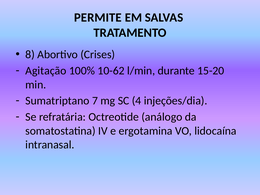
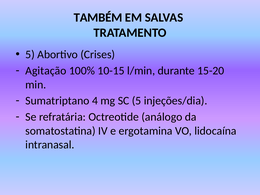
PERMITE: PERMITE -> TAMBÉM
8 at (30, 55): 8 -> 5
10-62: 10-62 -> 10-15
7: 7 -> 4
SC 4: 4 -> 5
